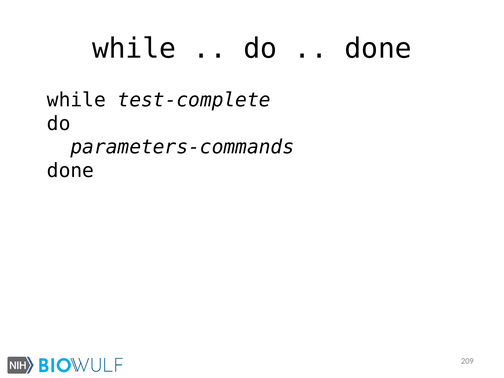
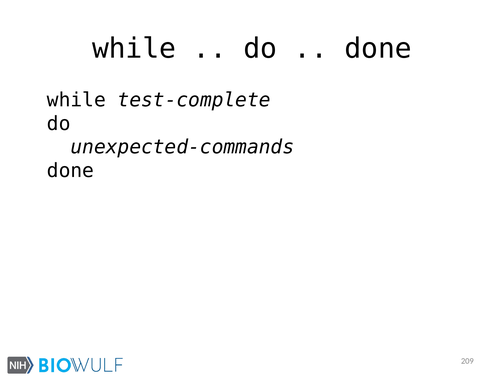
parameters-commands: parameters-commands -> unexpected-commands
